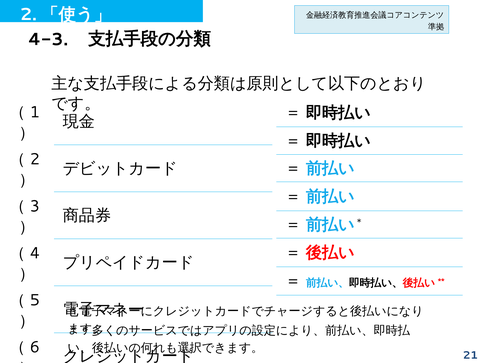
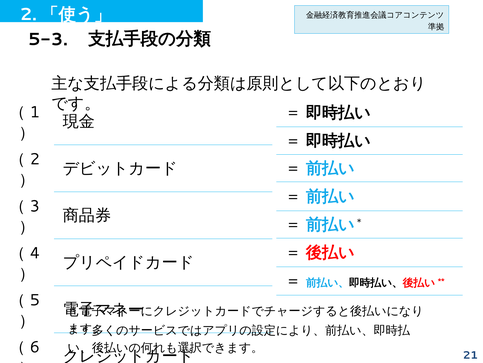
4-3: 4-3 -> 5-3
